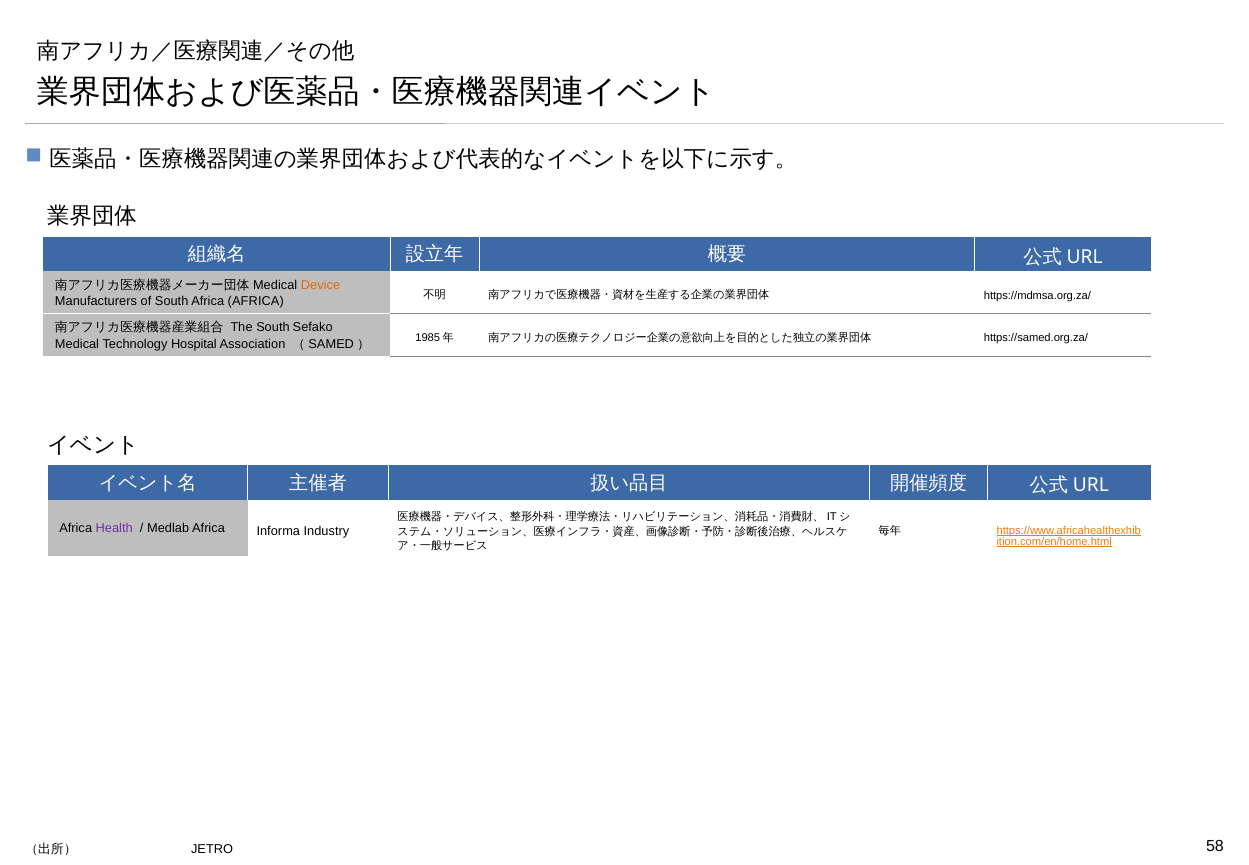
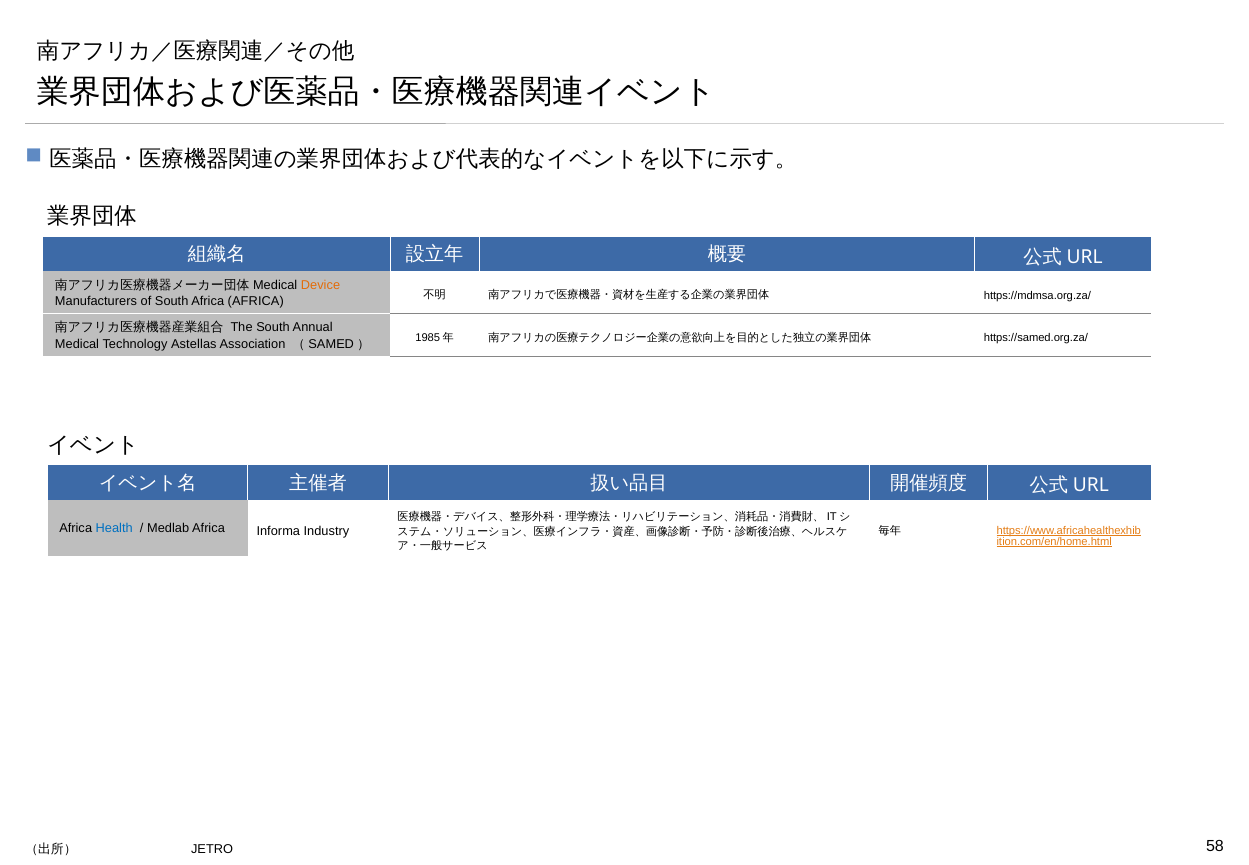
Sefako: Sefako -> Annual
Hospital: Hospital -> Astellas
Health colour: purple -> blue
